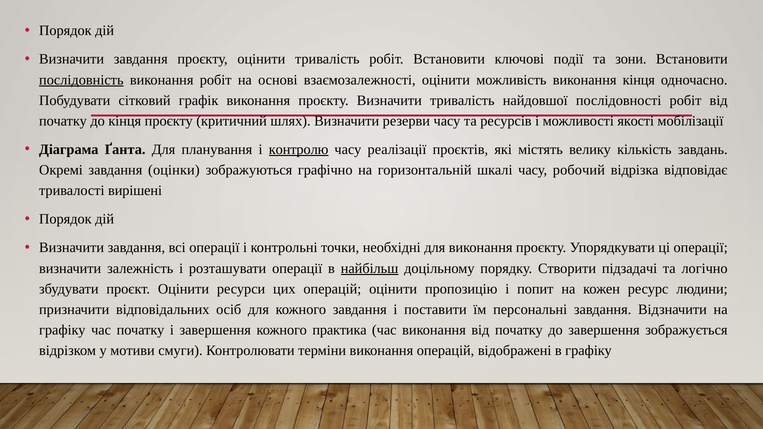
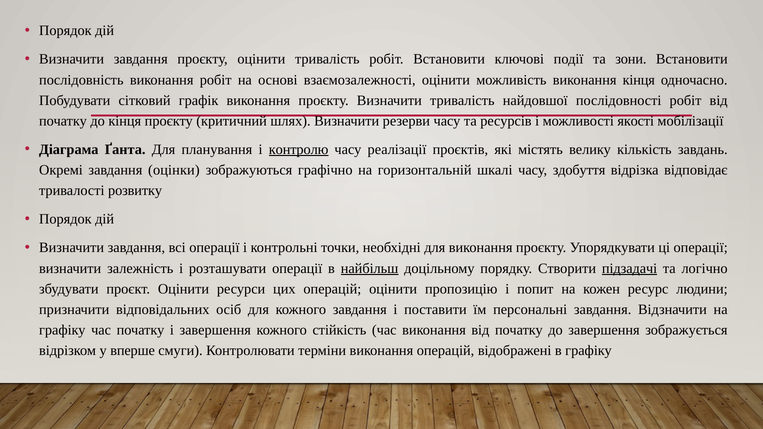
послідовність underline: present -> none
робочий: робочий -> здобуття
вирішені: вирішені -> розвитку
підзадачі underline: none -> present
практика: практика -> стійкість
мотиви: мотиви -> вперше
